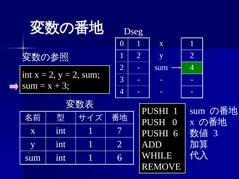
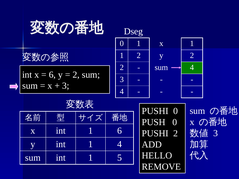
2 at (52, 75): 2 -> 6
PUSHI 1: 1 -> 0
1 7: 7 -> 6
PUSHI 6: 6 -> 2
int 1 2: 2 -> 4
WHILE: WHILE -> HELLO
1 6: 6 -> 5
